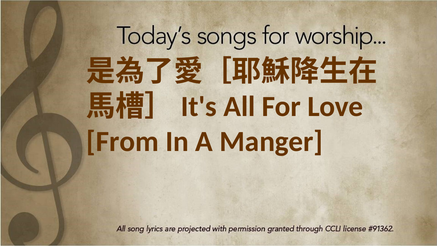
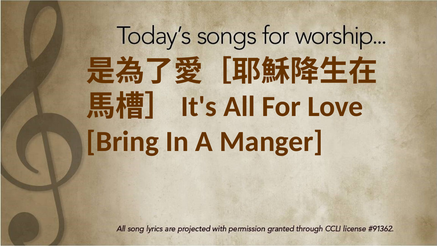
From: From -> Bring
